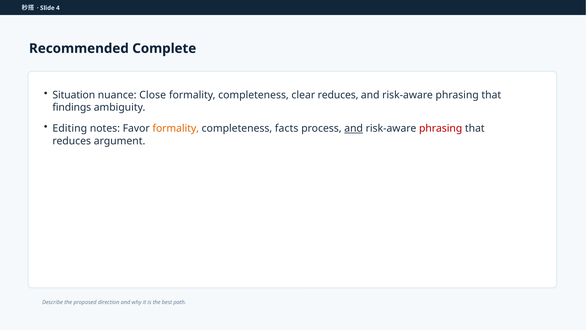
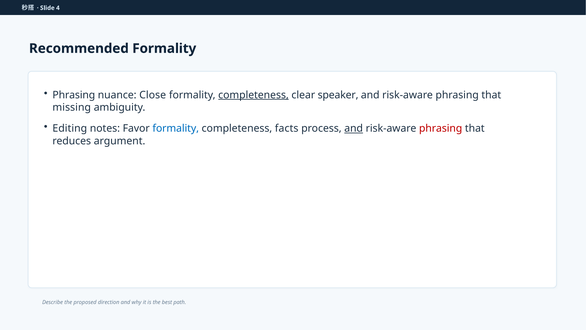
Recommended Complete: Complete -> Formality
Situation at (74, 95): Situation -> Phrasing
completeness at (253, 95) underline: none -> present
clear reduces: reduces -> speaker
findings: findings -> missing
formality at (176, 128) colour: orange -> blue
